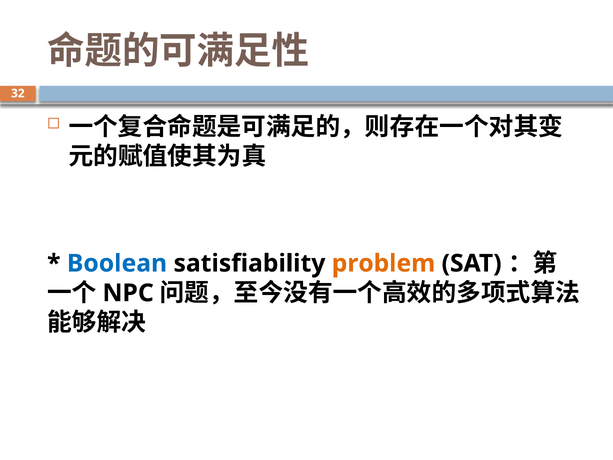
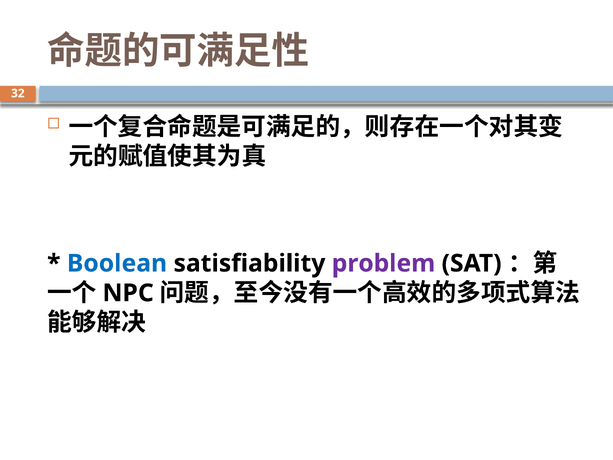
problem colour: orange -> purple
